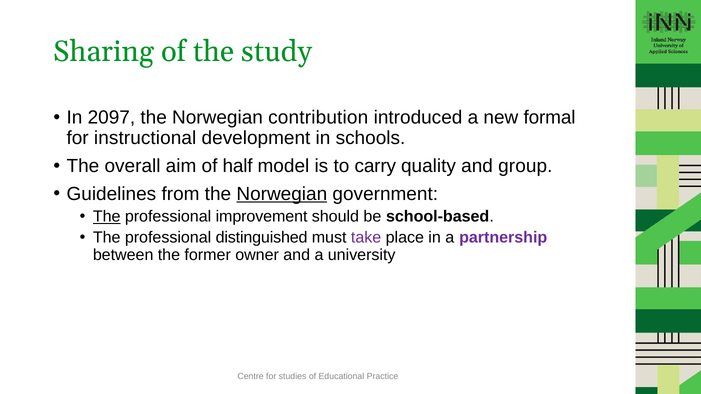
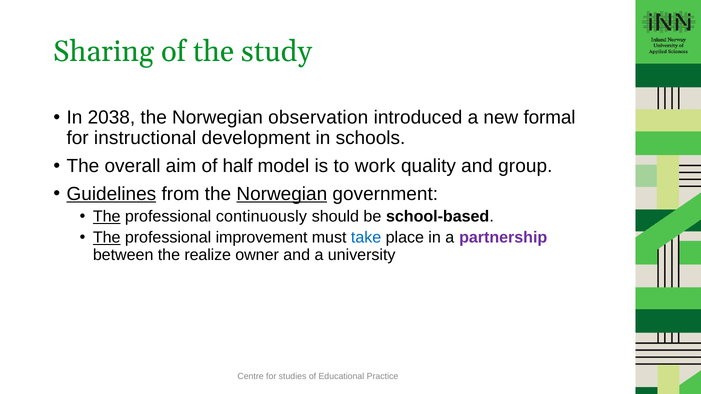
2097: 2097 -> 2038
contribution: contribution -> observation
carry: carry -> work
Guidelines underline: none -> present
improvement: improvement -> continuously
The at (107, 238) underline: none -> present
distinguished: distinguished -> improvement
take colour: purple -> blue
former: former -> realize
